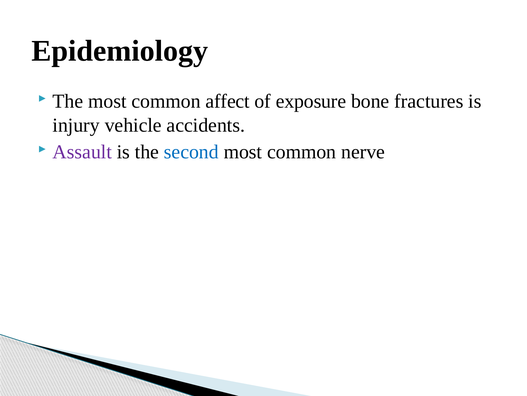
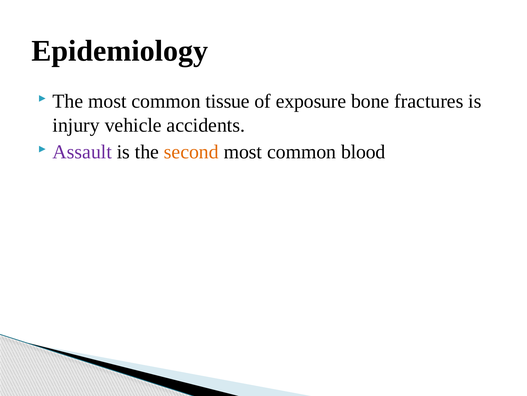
affect: affect -> tissue
second colour: blue -> orange
nerve: nerve -> blood
